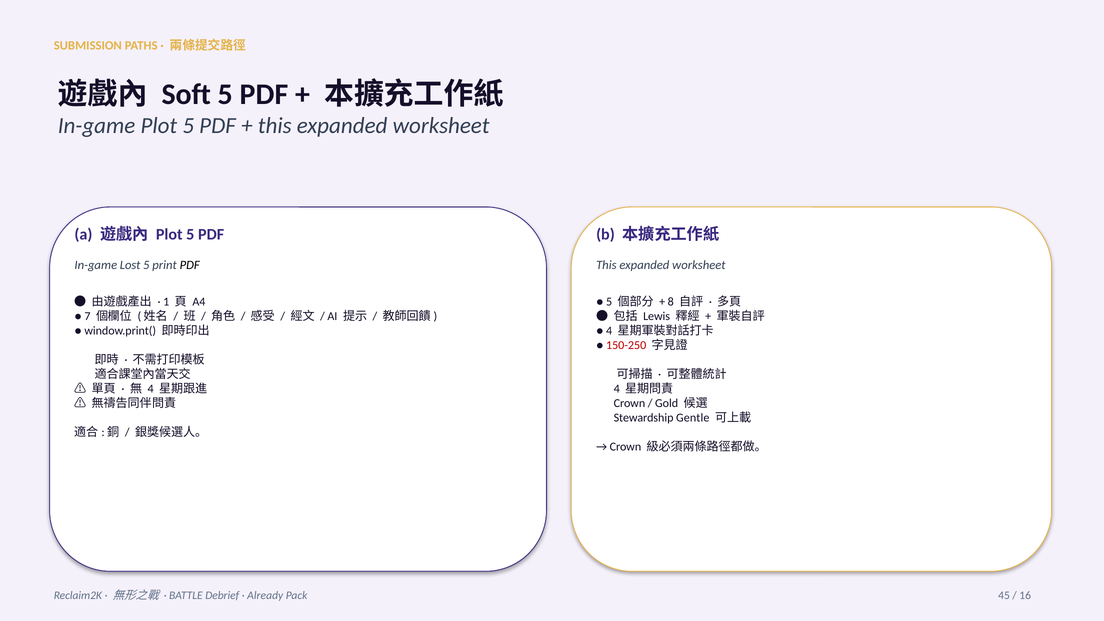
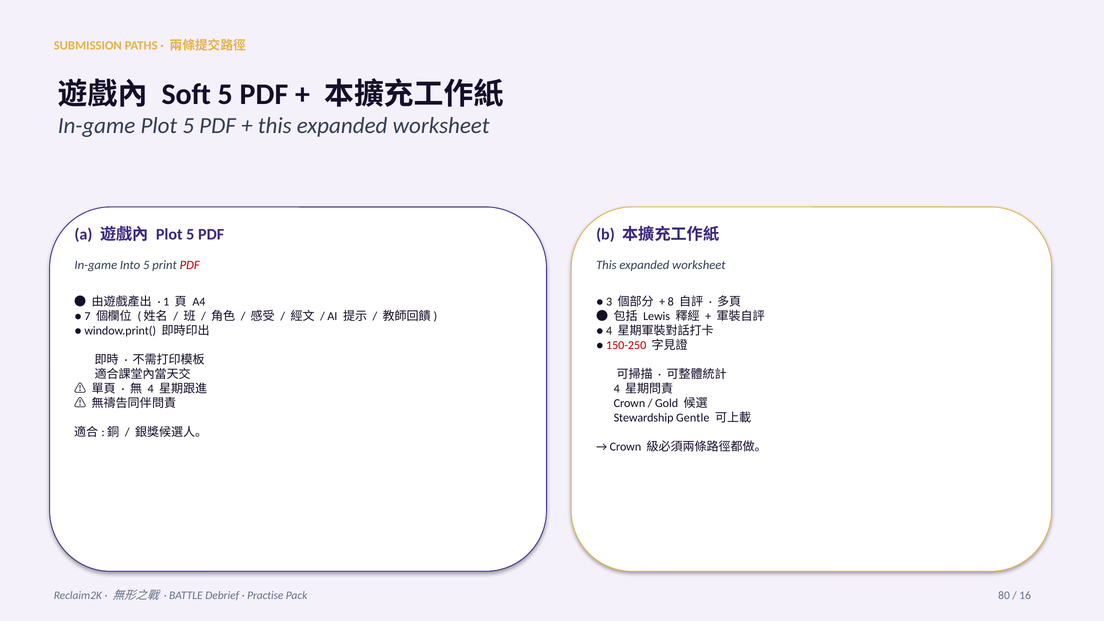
Lost: Lost -> Into
PDF at (190, 265) colour: black -> red
5 at (609, 302): 5 -> 3
Already: Already -> Practise
45: 45 -> 80
